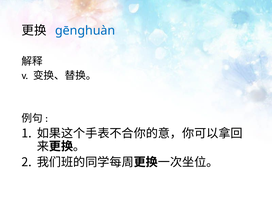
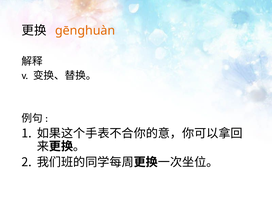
gēnghuàn colour: blue -> orange
